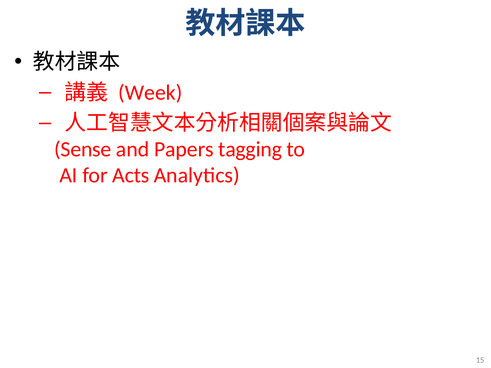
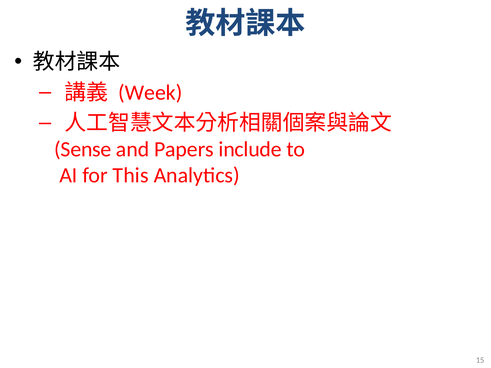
tagging: tagging -> include
Acts: Acts -> This
